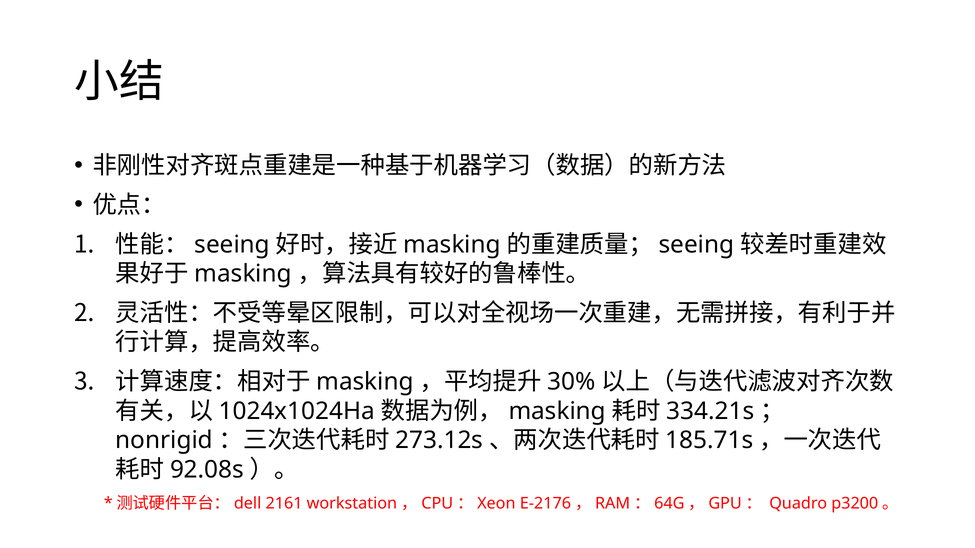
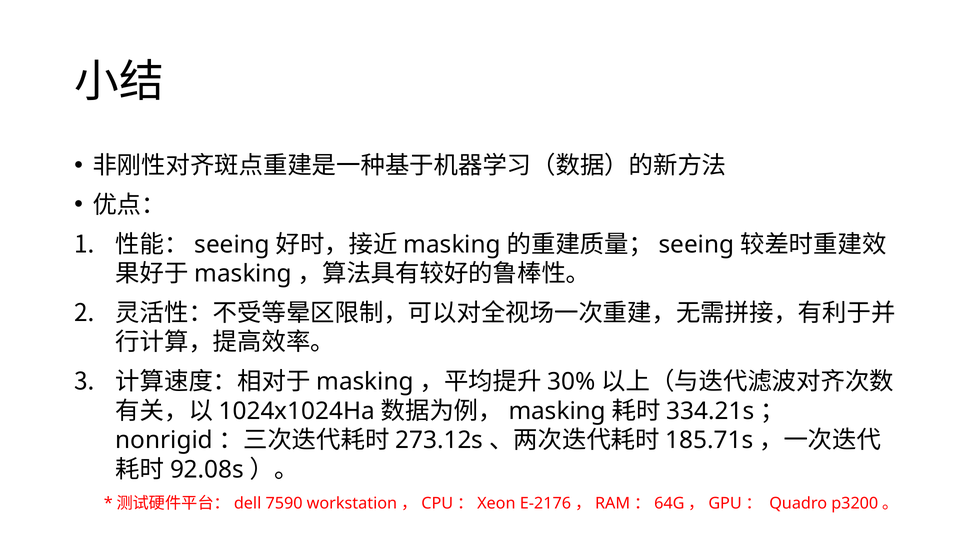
2161: 2161 -> 7590
